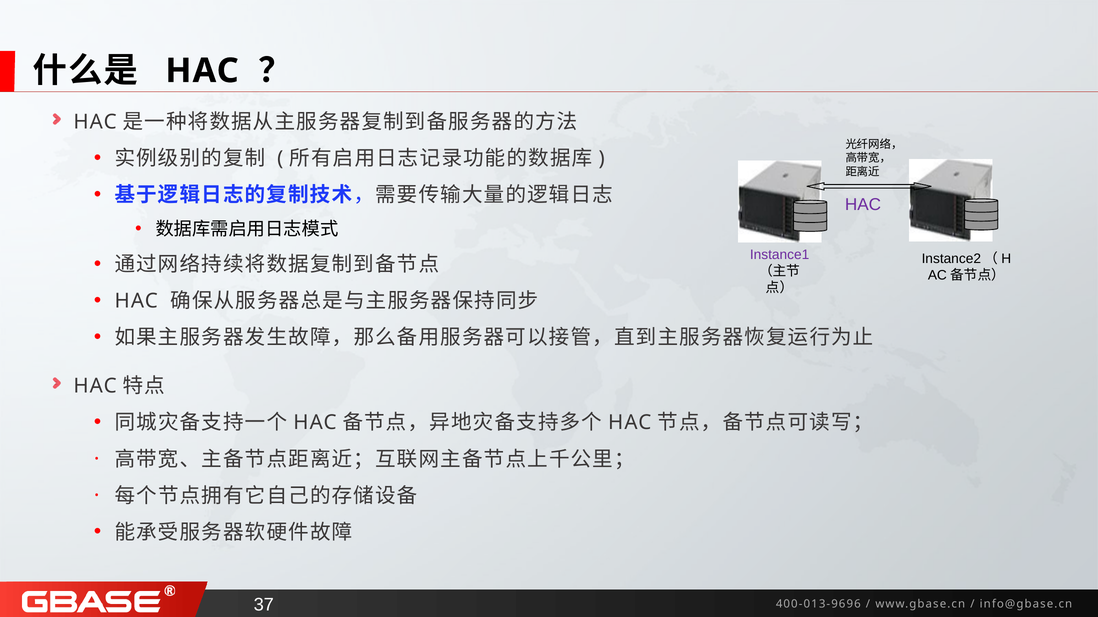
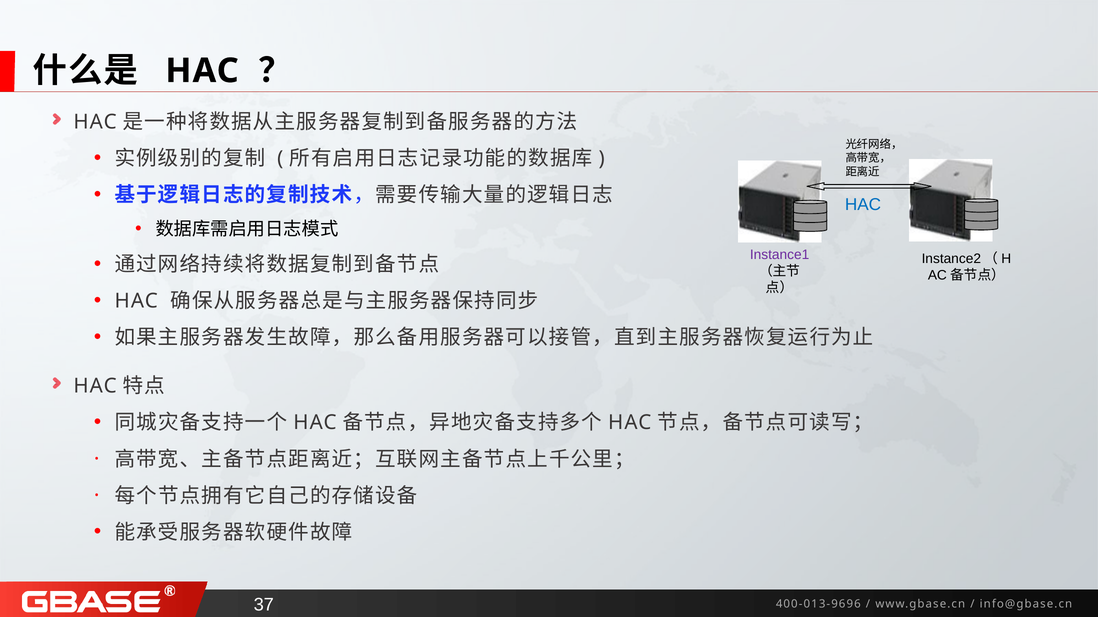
HAC at (863, 205) colour: purple -> blue
